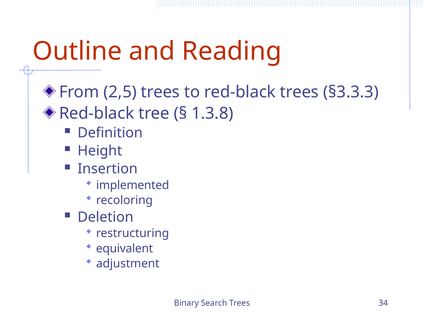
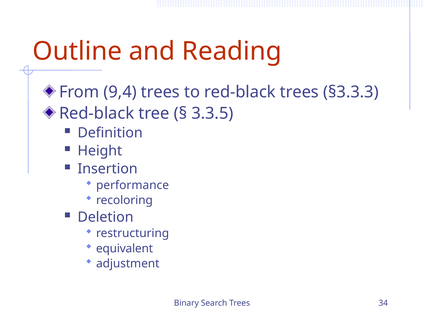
2,5: 2,5 -> 9,4
1.3.8: 1.3.8 -> 3.3.5
implemented: implemented -> performance
